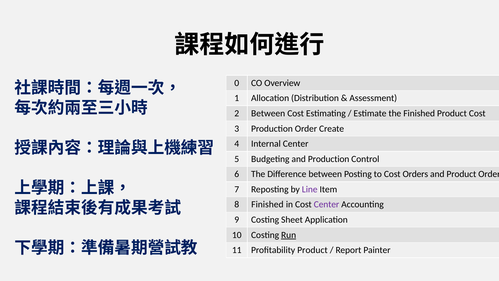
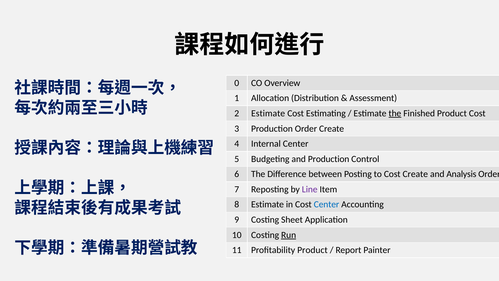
2 Between: Between -> Estimate
the at (395, 113) underline: none -> present
Cost Orders: Orders -> Create
and Product: Product -> Analysis
8 Finished: Finished -> Estimate
Center at (327, 204) colour: purple -> blue
